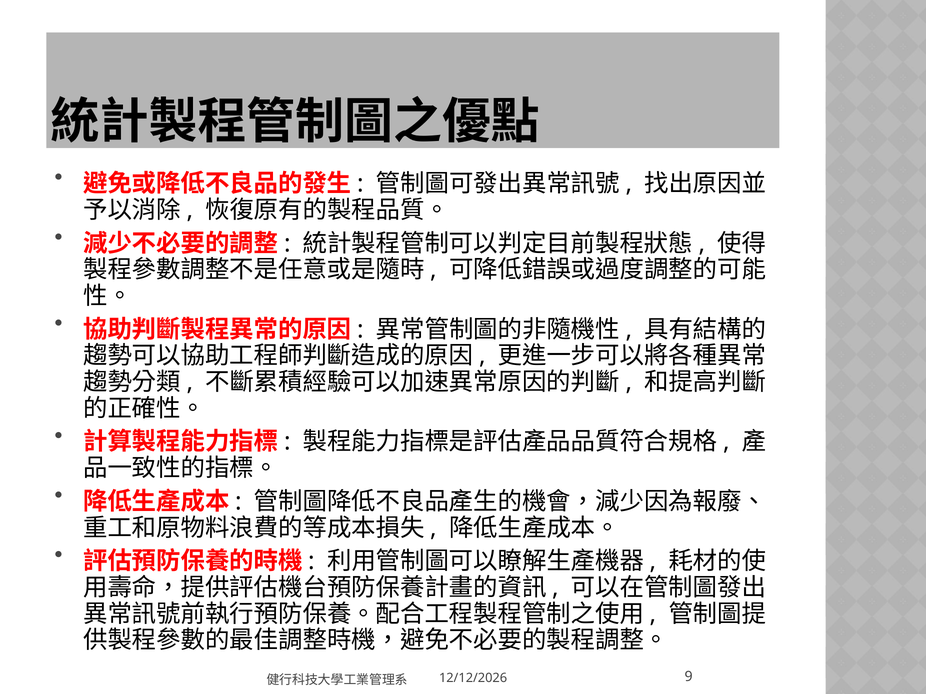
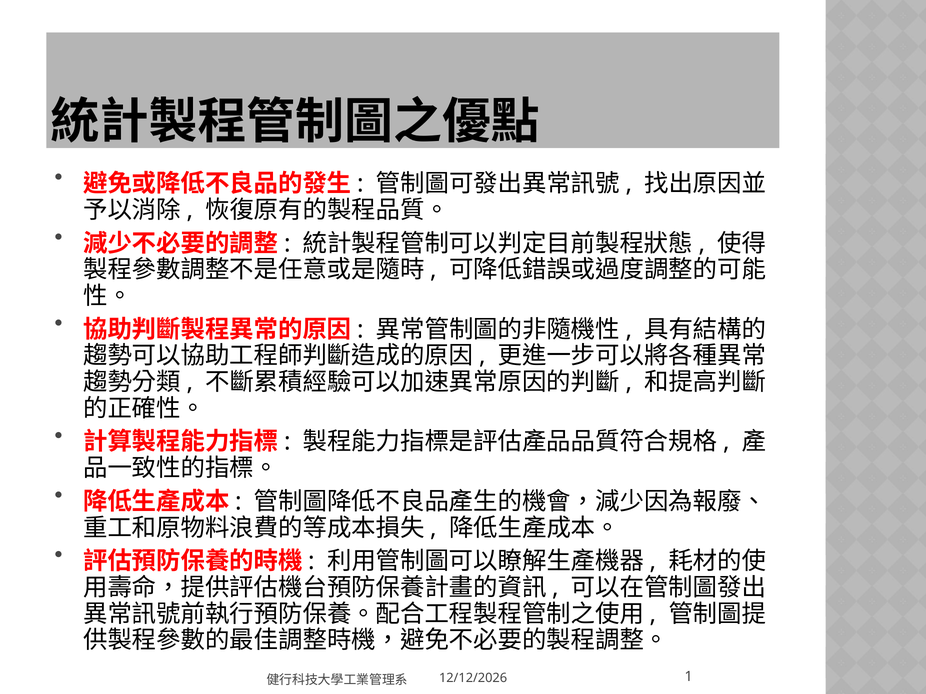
9: 9 -> 1
